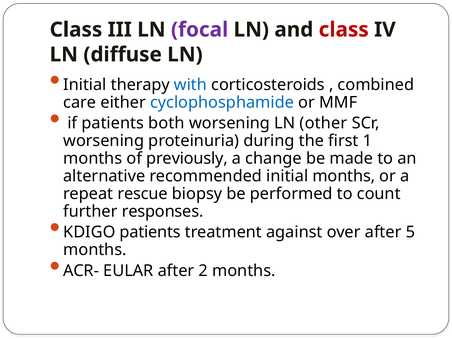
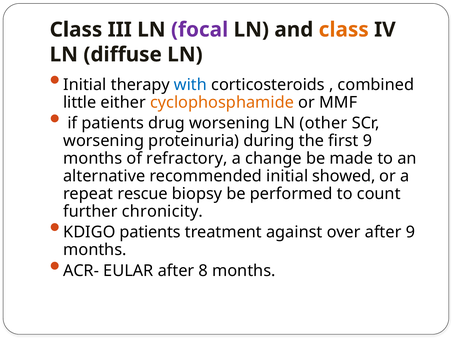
class at (344, 30) colour: red -> orange
care: care -> little
cyclophosphamide colour: blue -> orange
both: both -> drug
first 1: 1 -> 9
previously: previously -> refractory
initial months: months -> showed
responses: responses -> chronicity
after 5: 5 -> 9
2: 2 -> 8
